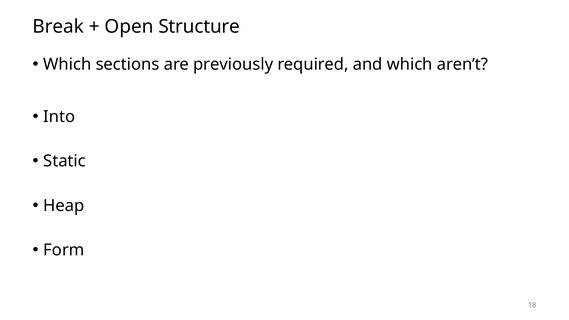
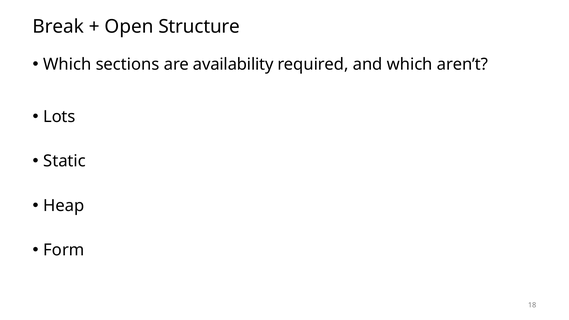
previously: previously -> availability
Into: Into -> Lots
